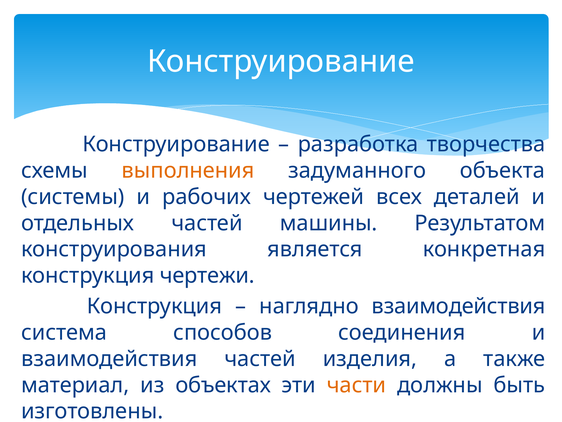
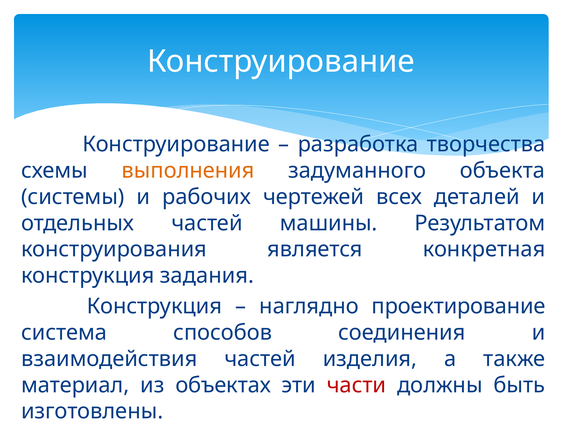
чертежи: чертежи -> задания
наглядно взаимодействия: взаимодействия -> проектирование
части colour: orange -> red
